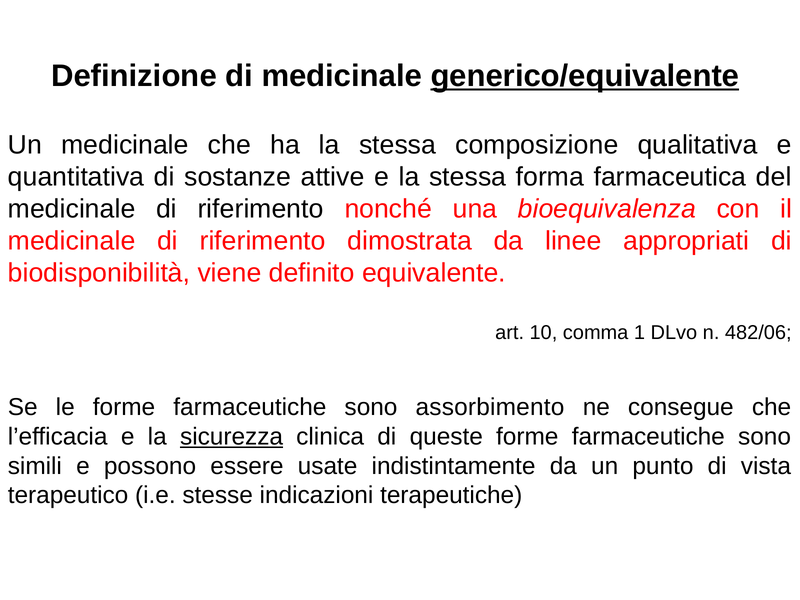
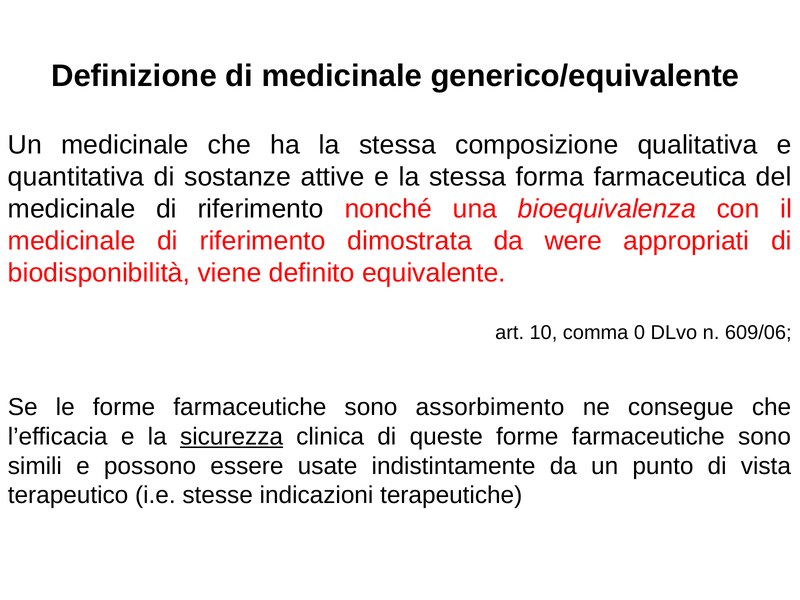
generico/equivalente underline: present -> none
linee: linee -> were
1: 1 -> 0
482/06: 482/06 -> 609/06
